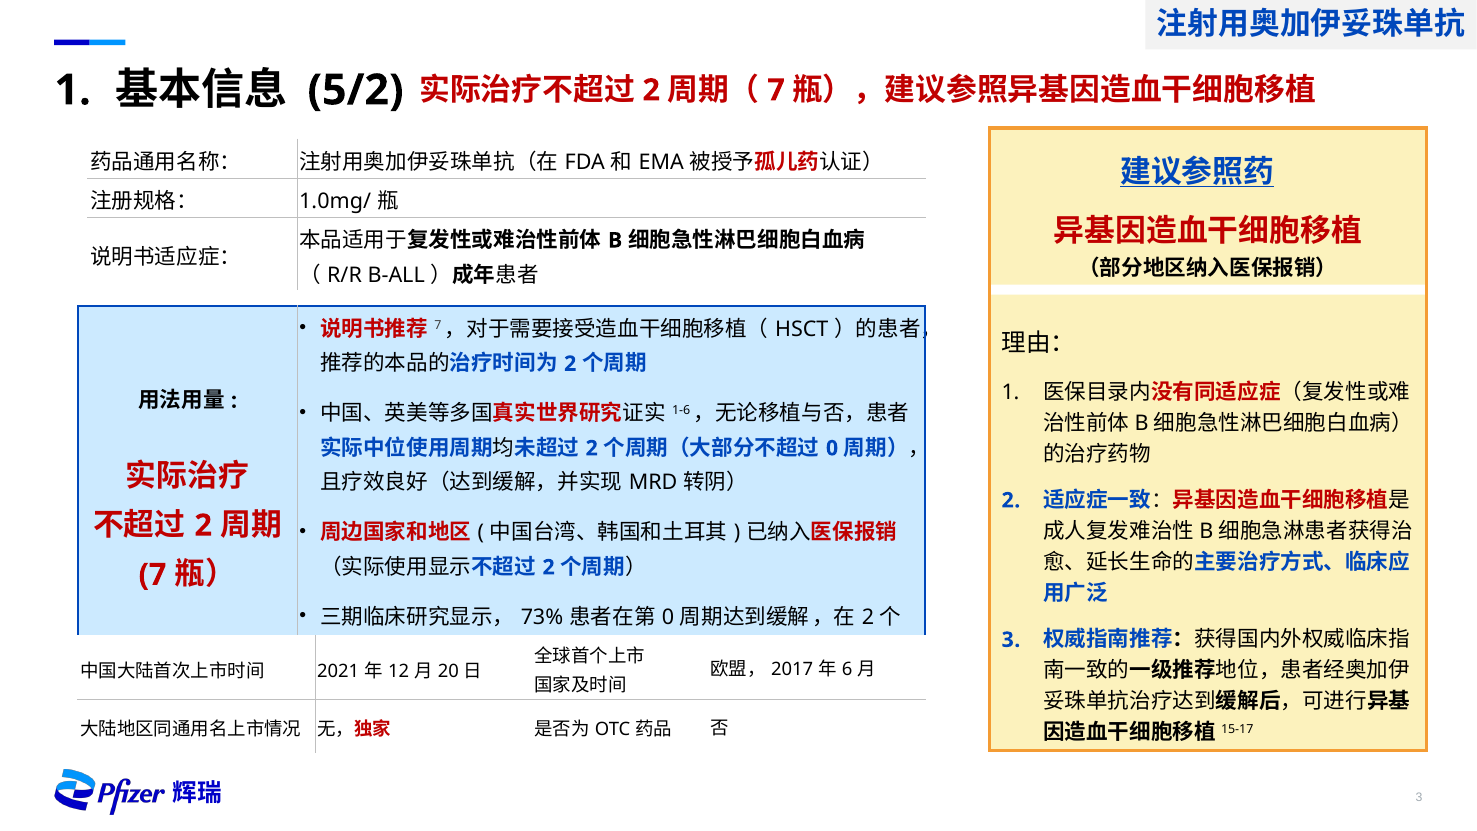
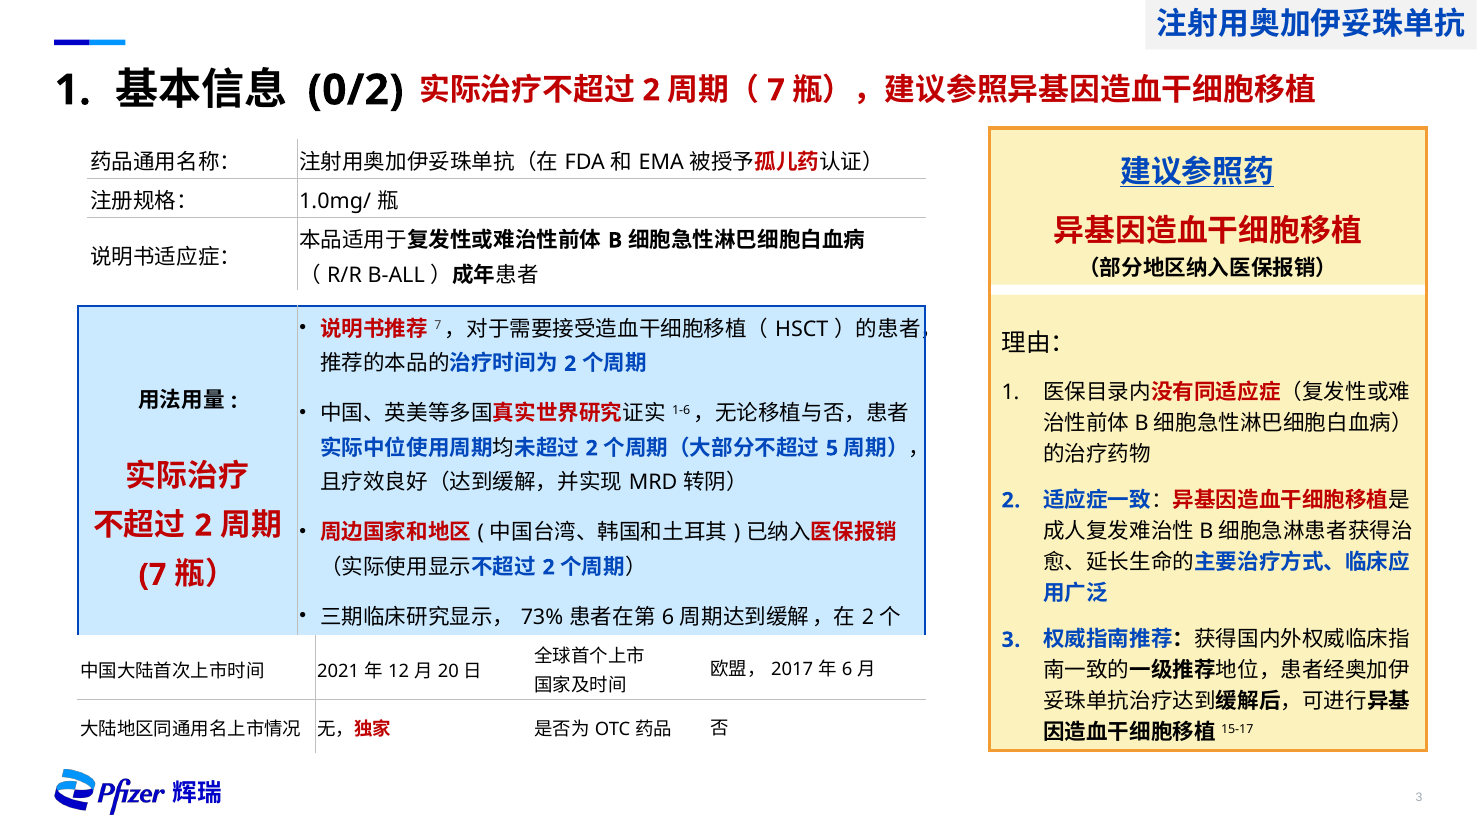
5/2: 5/2 -> 0/2
0 at (832, 448): 0 -> 5
0 at (668, 617): 0 -> 6
